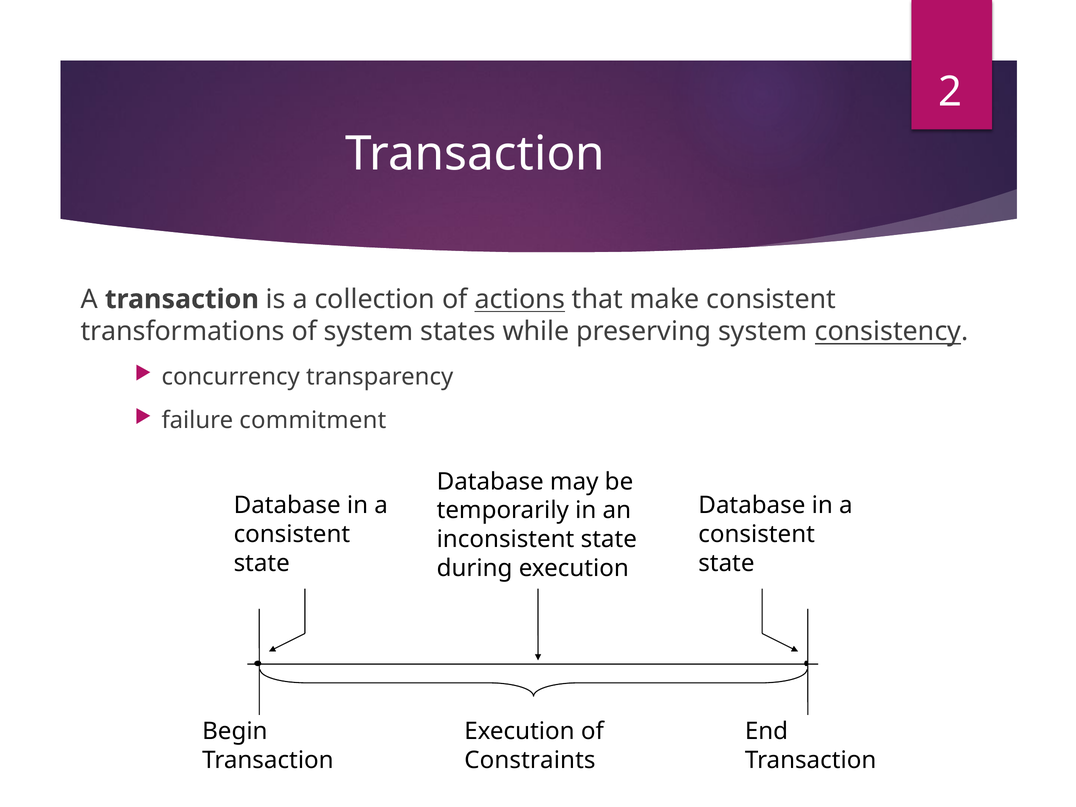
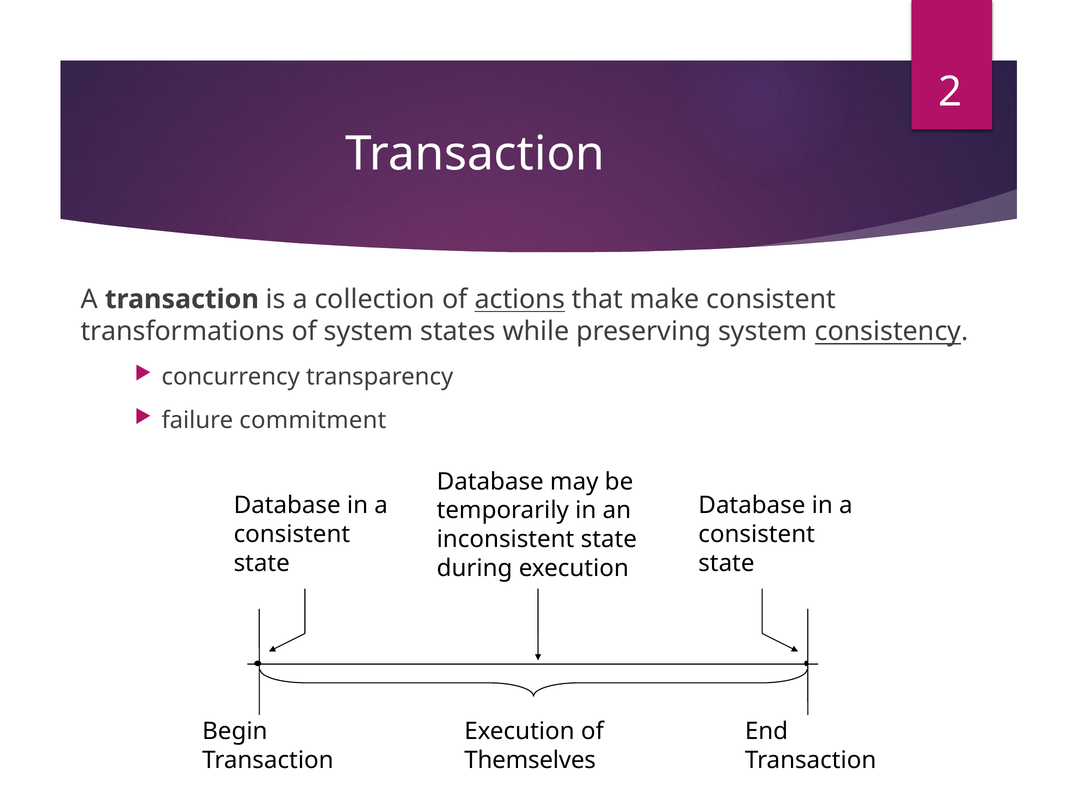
Constraints: Constraints -> Themselves
